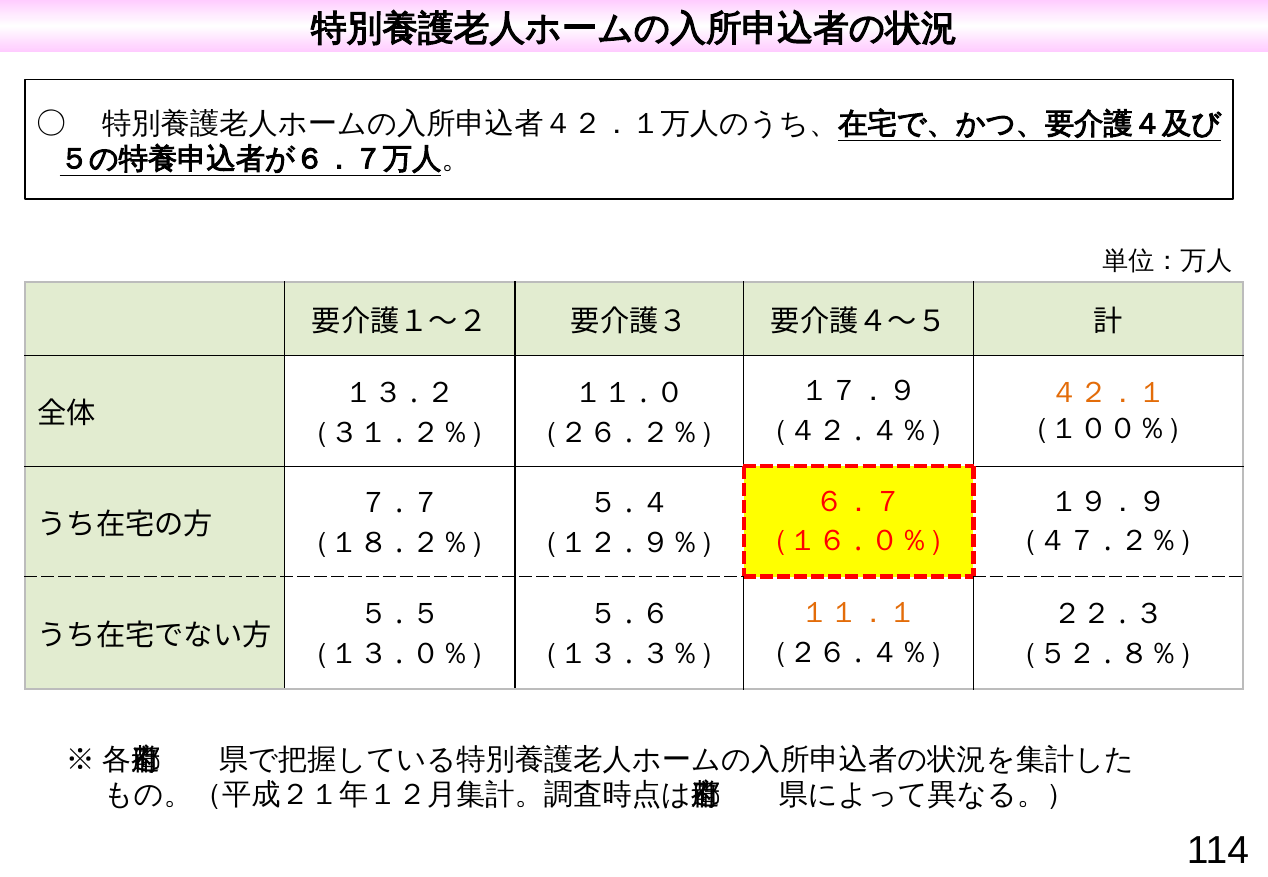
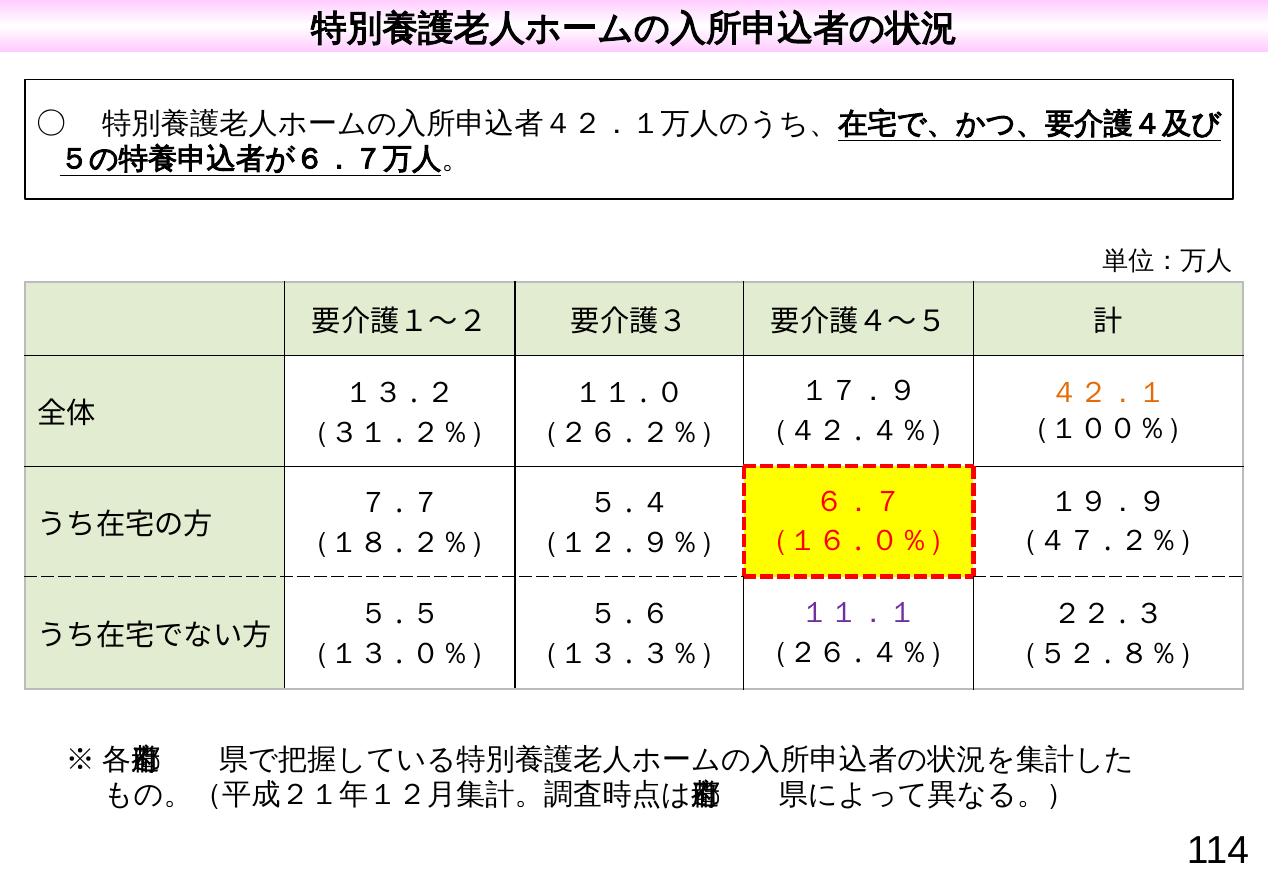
１１．１ colour: orange -> purple
